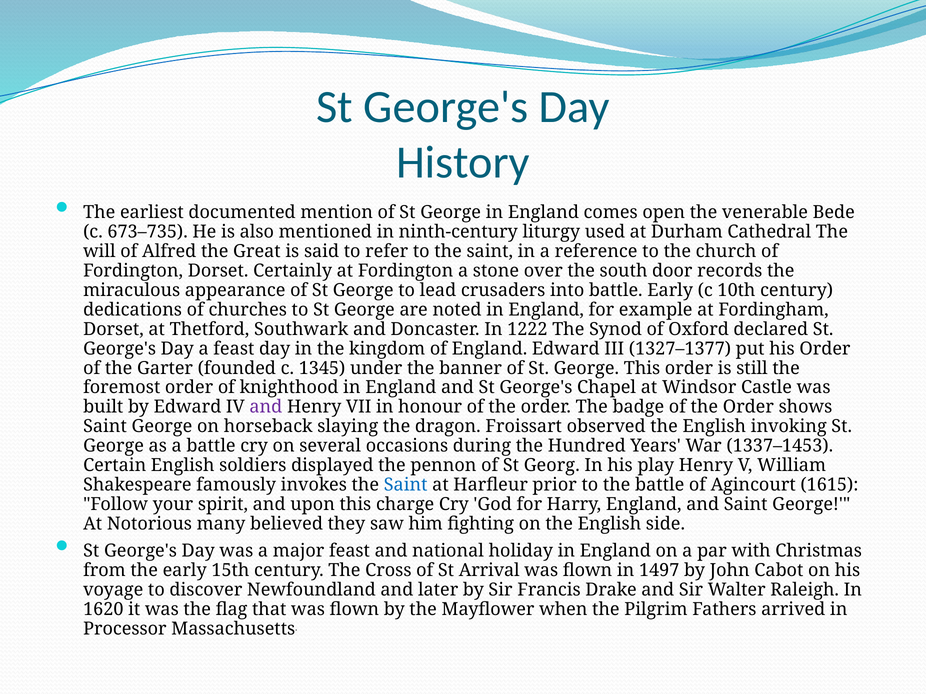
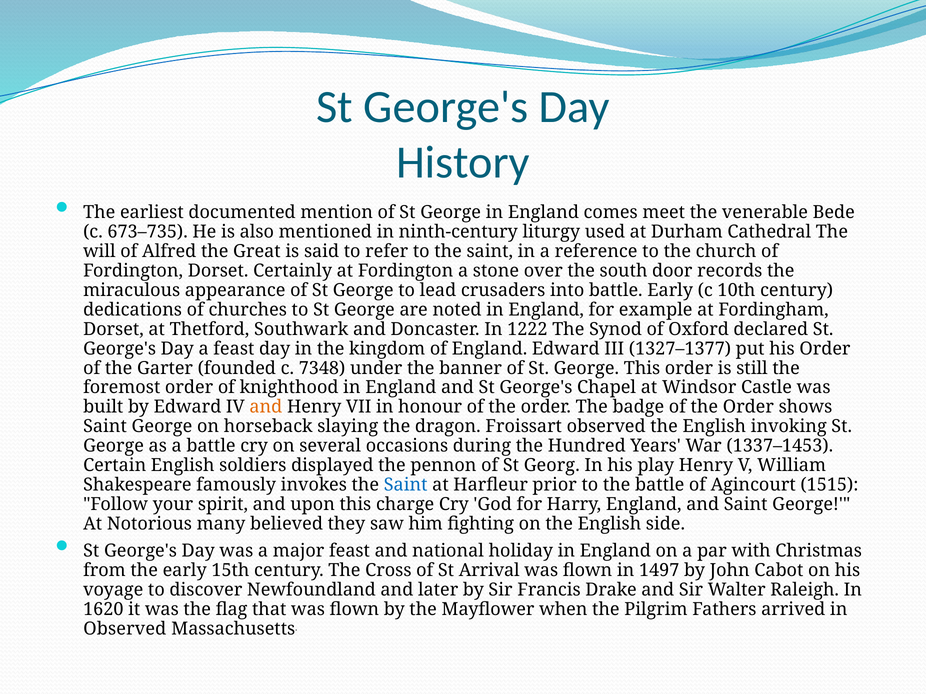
open: open -> meet
1345: 1345 -> 7348
and at (266, 407) colour: purple -> orange
1615: 1615 -> 1515
Processor at (125, 629): Processor -> Observed
